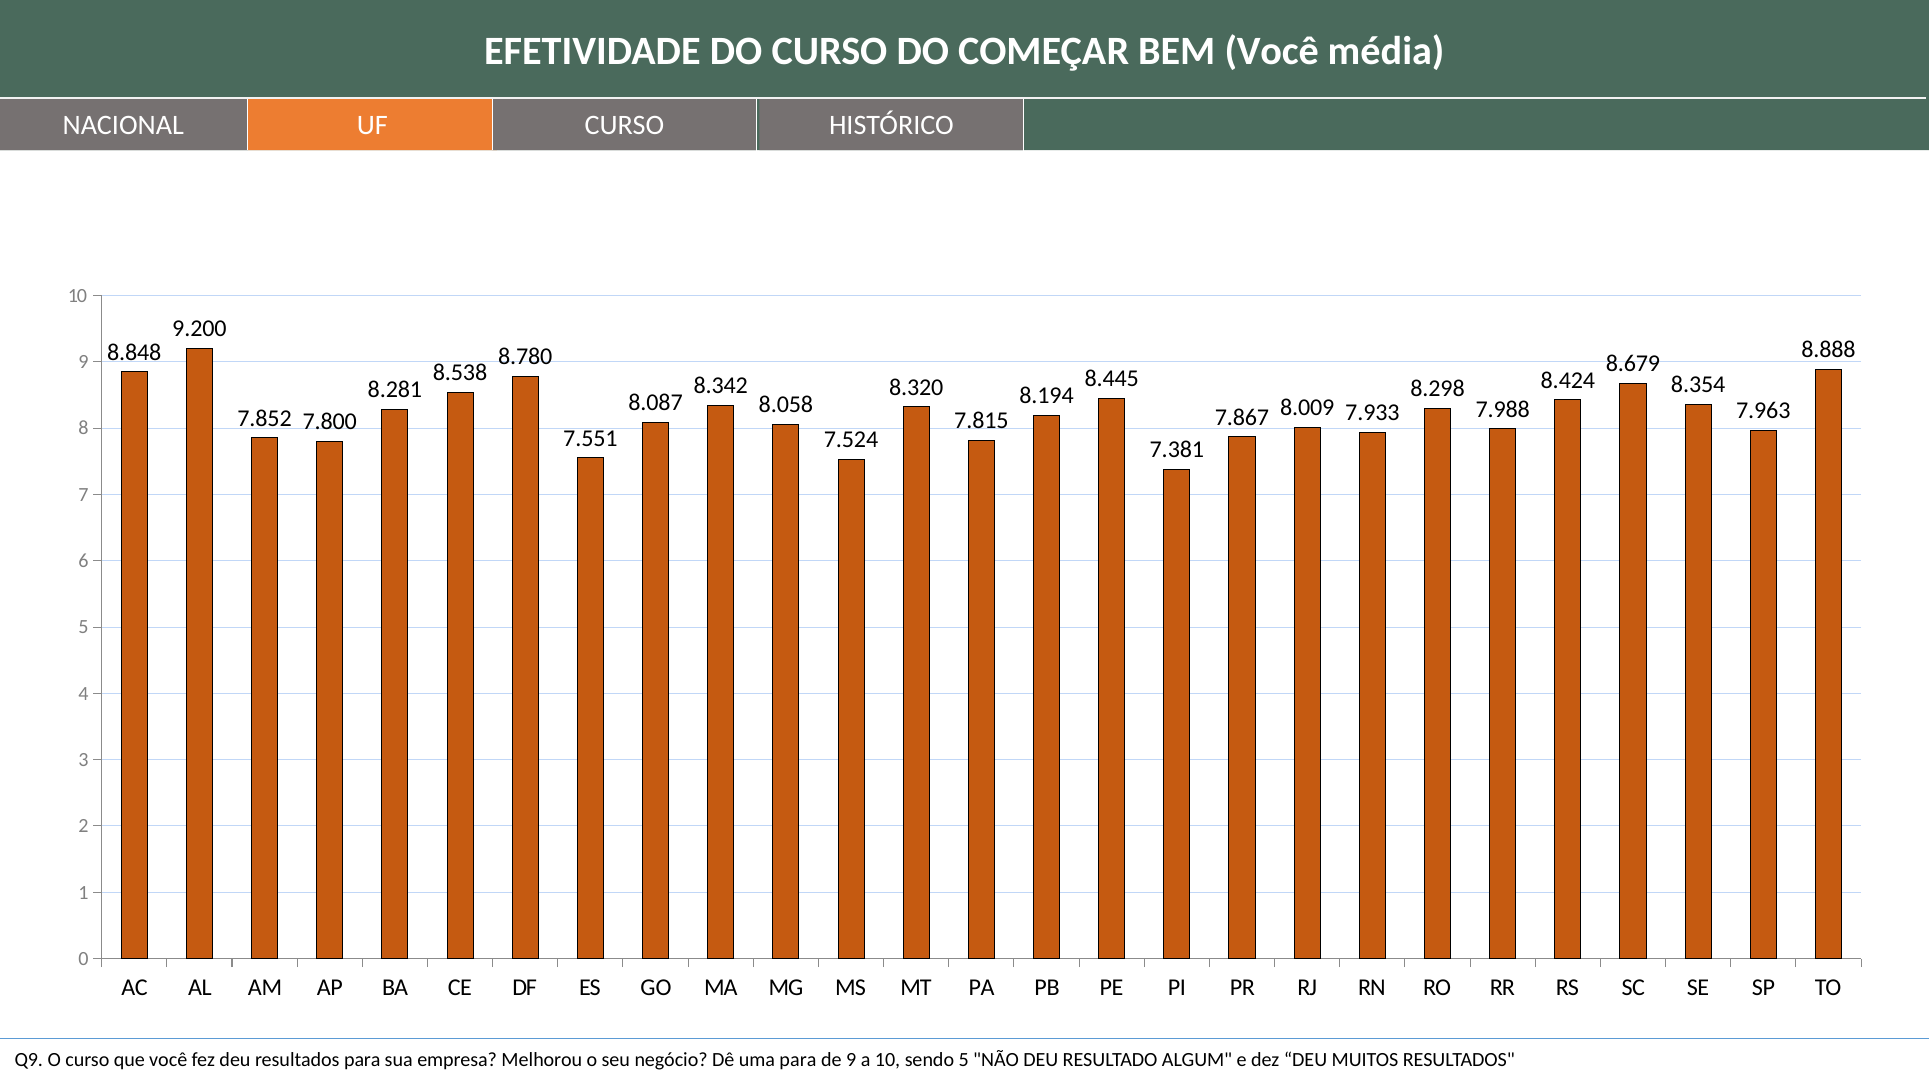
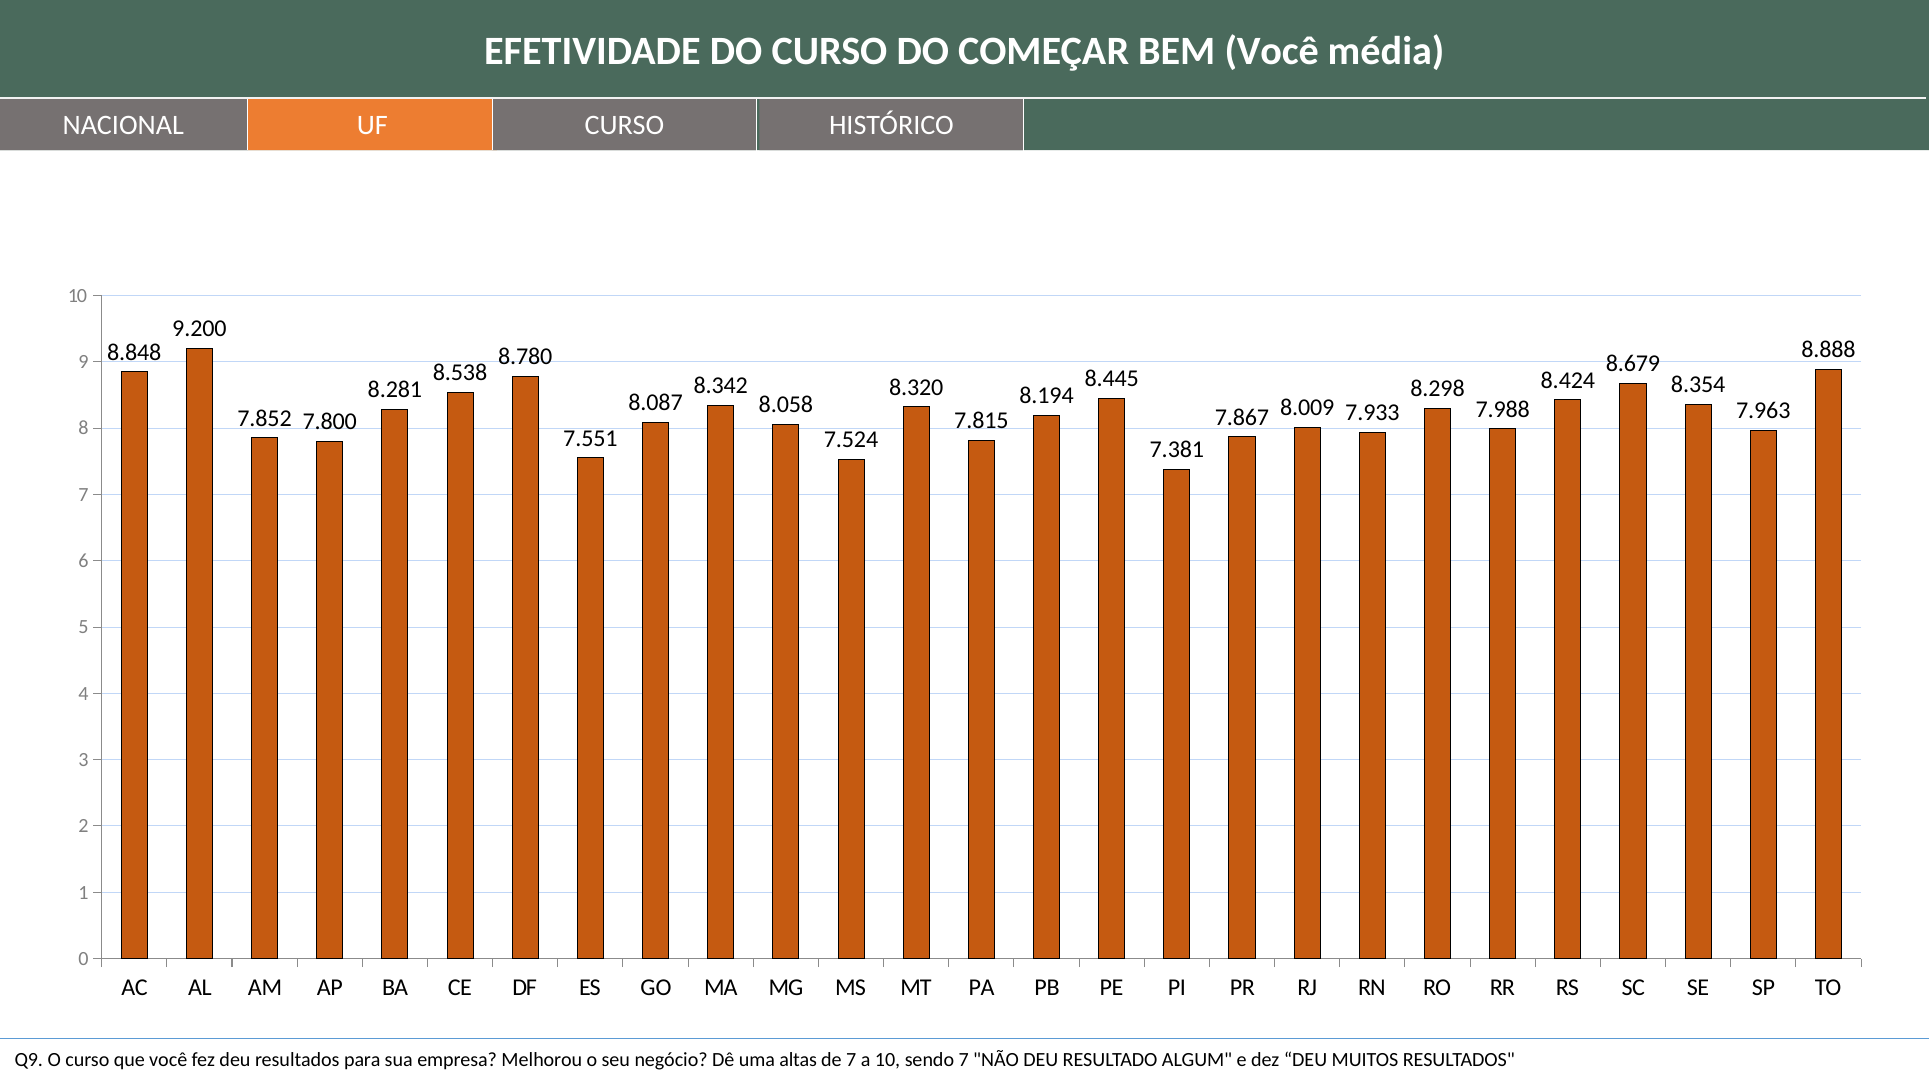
uma para: para -> altas
de 9: 9 -> 7
sendo 5: 5 -> 7
